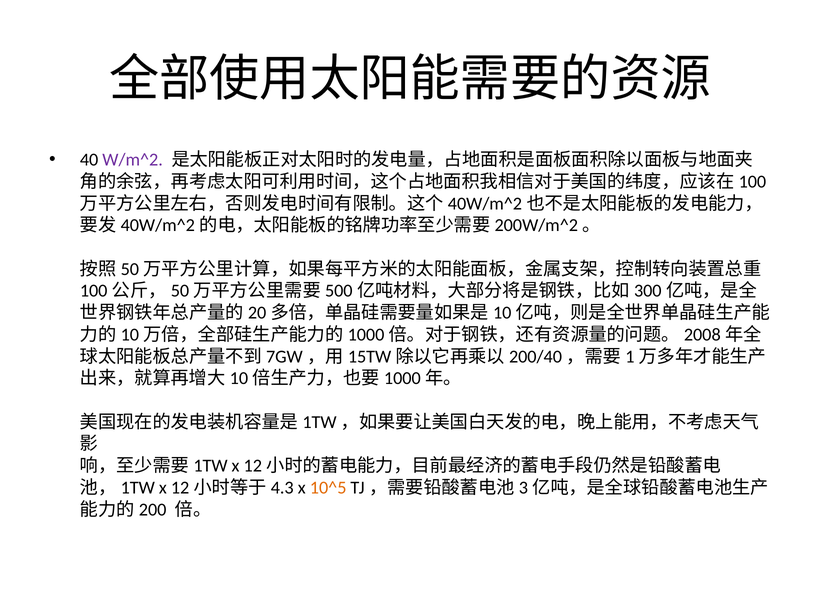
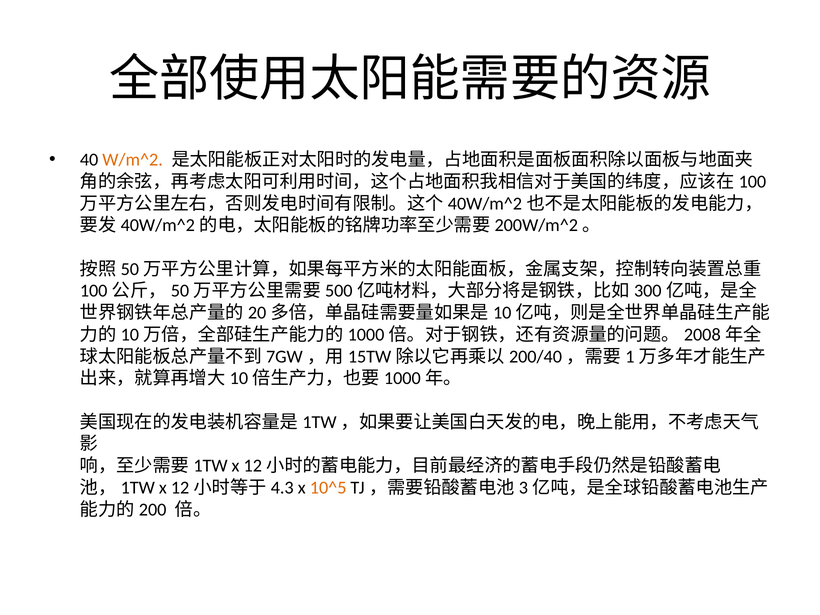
W/m^2 colour: purple -> orange
